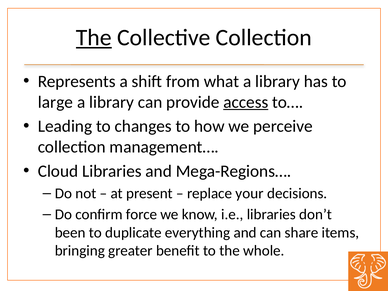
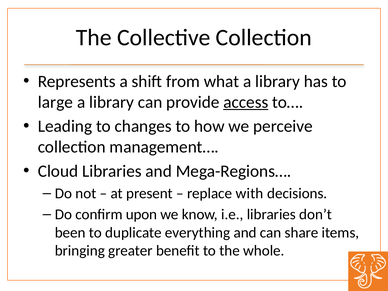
The at (94, 38) underline: present -> none
your: your -> with
force: force -> upon
